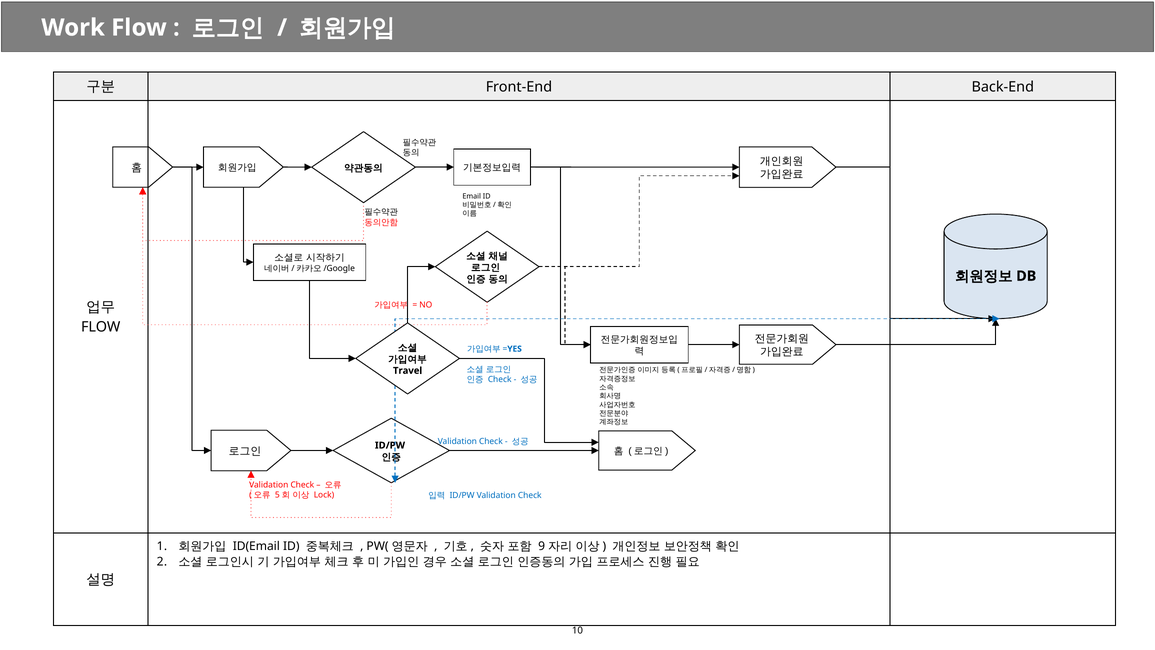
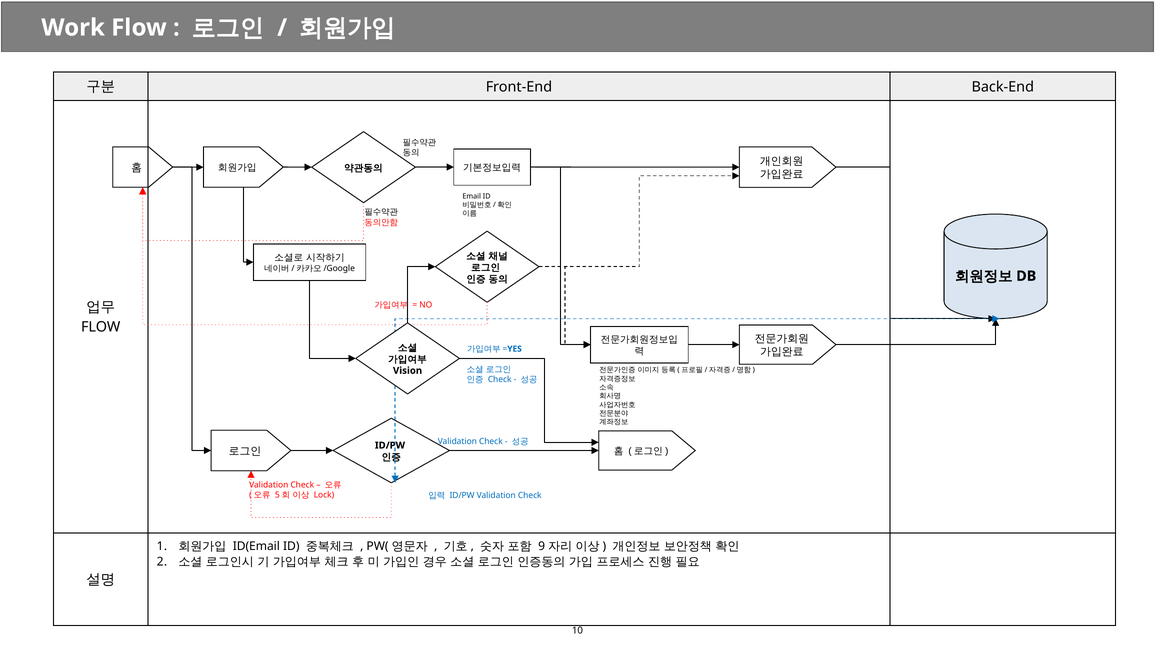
Travel: Travel -> Vision
